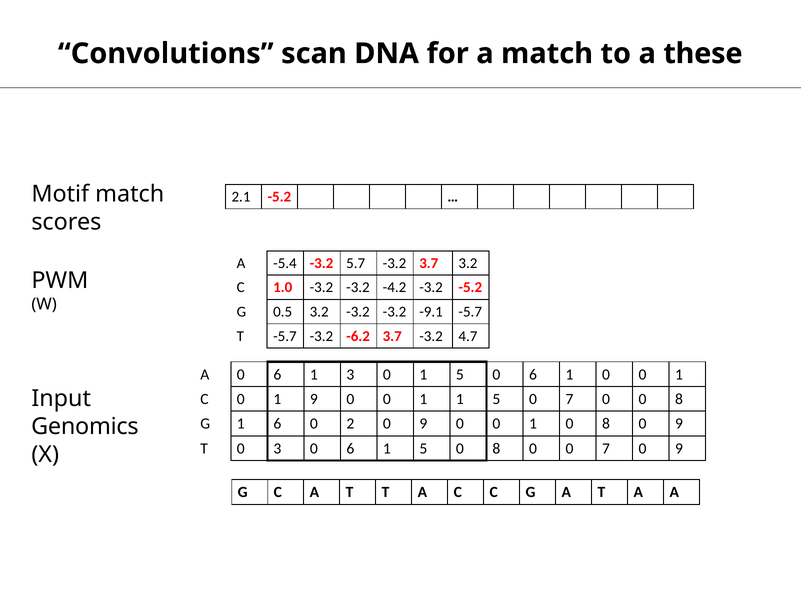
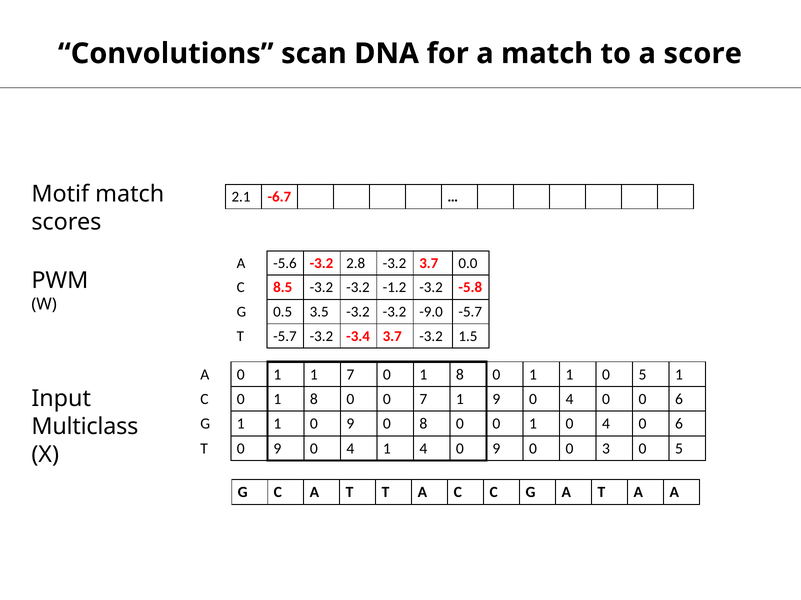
these: these -> score
2.1 -5.2: -5.2 -> -6.7
-5.4: -5.4 -> -5.6
5.7: 5.7 -> 2.8
3.7 3.2: 3.2 -> 0.0
1.0: 1.0 -> 8.5
-4.2: -4.2 -> -1.2
-3.2 -5.2: -5.2 -> -5.8
0.5 3.2: 3.2 -> 3.5
-9.1: -9.1 -> -9.0
-6.2: -6.2 -> -3.4
4.7: 4.7 -> 1.5
A 0 6: 6 -> 1
1 3: 3 -> 7
5 at (460, 375): 5 -> 8
6 at (533, 375): 6 -> 1
1 0 0: 0 -> 5
C 0 1 9: 9 -> 8
1 at (423, 400): 1 -> 7
5 at (496, 400): 5 -> 9
7 at (569, 400): 7 -> 4
0 0 8: 8 -> 6
G 1 6: 6 -> 1
2 at (350, 424): 2 -> 9
9 at (423, 424): 9 -> 8
1 0 8: 8 -> 4
9 at (679, 424): 9 -> 6
Genomics: Genomics -> Multiclass
T 0 3: 3 -> 9
6 at (350, 449): 6 -> 4
5 at (423, 449): 5 -> 4
8 at (496, 449): 8 -> 9
0 0 7: 7 -> 3
9 at (679, 449): 9 -> 5
